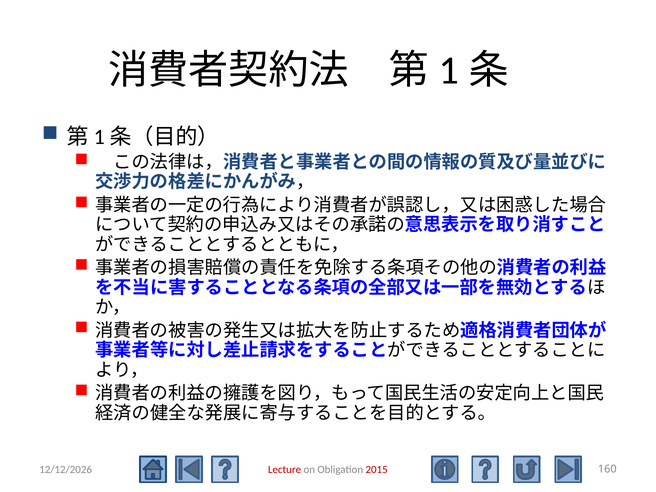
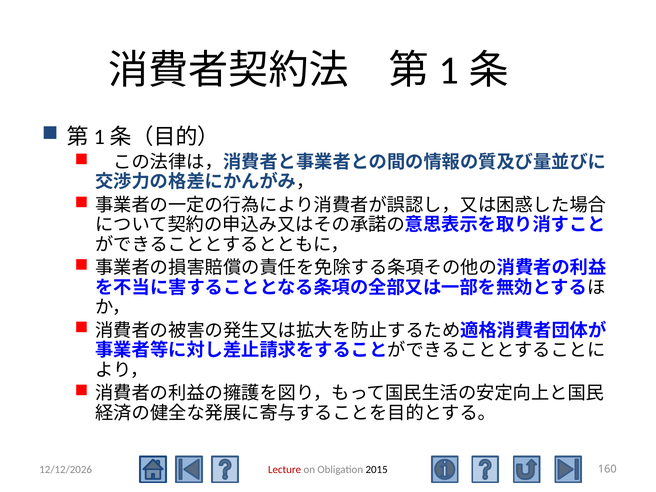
2015 colour: red -> black
